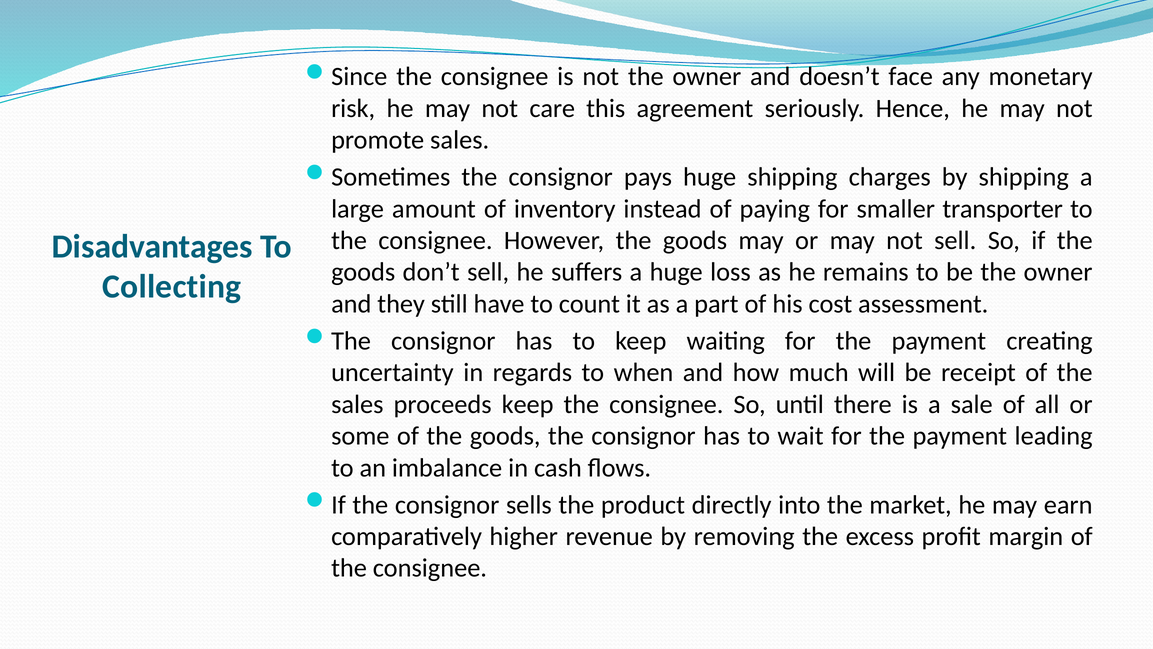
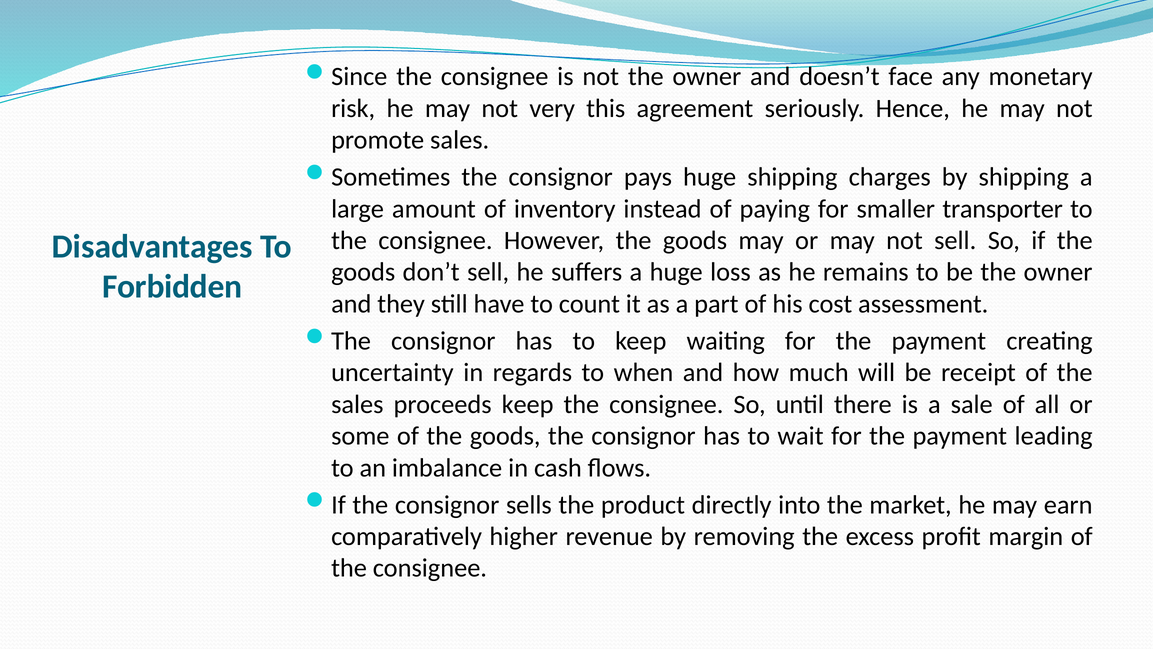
care: care -> very
Collecting: Collecting -> Forbidden
